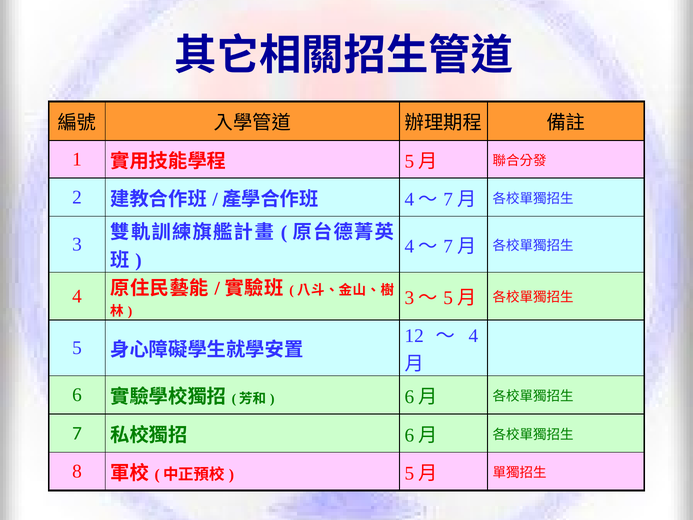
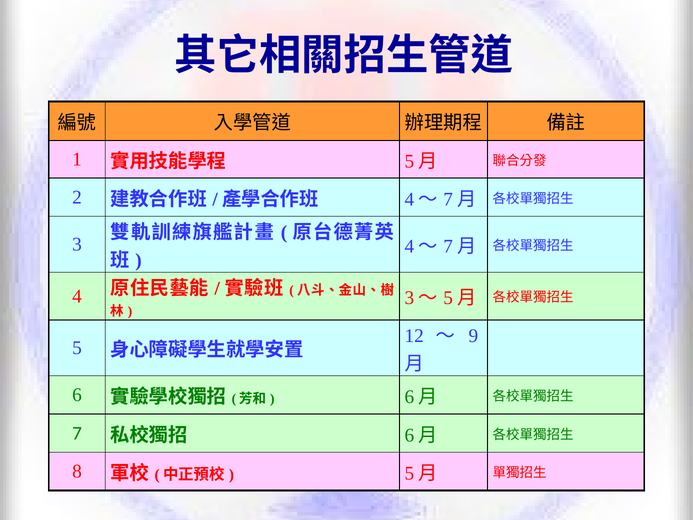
4 at (473, 336): 4 -> 9
